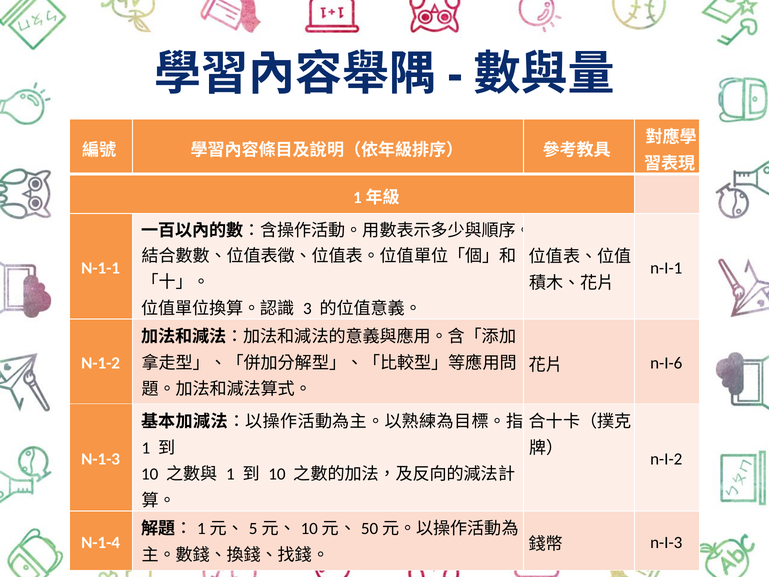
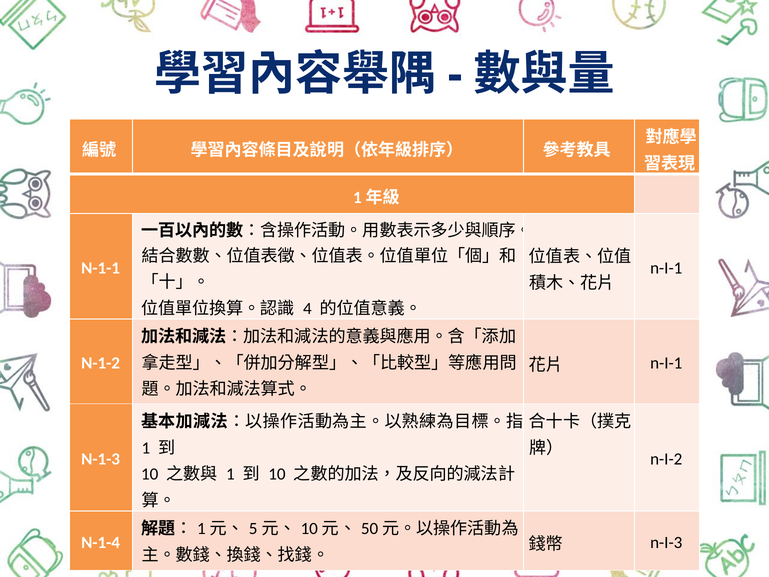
3: 3 -> 4
n-I-6 at (666, 363): n-I-6 -> n-I-1
